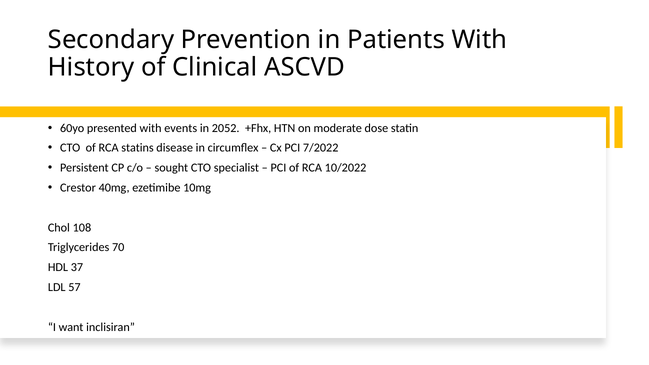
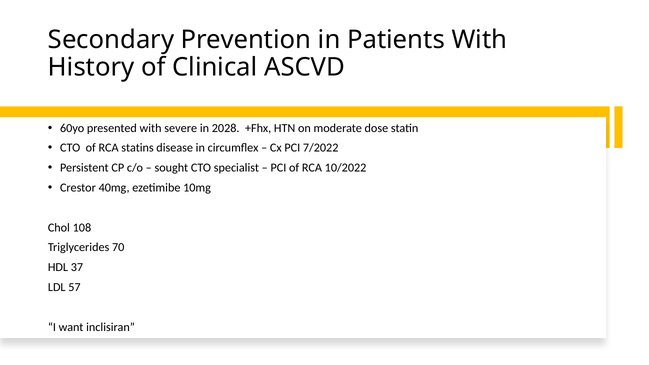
events: events -> severe
2052: 2052 -> 2028
